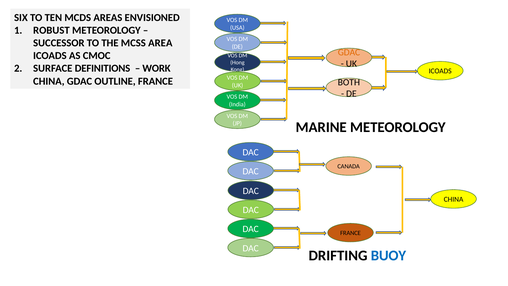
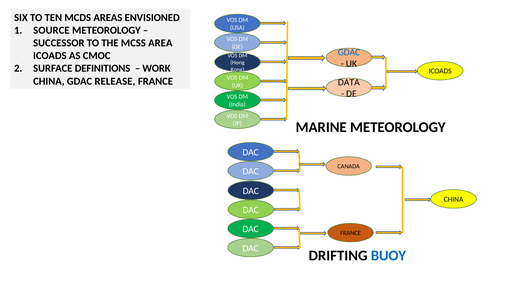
ROBUST: ROBUST -> SOURCE
GDAC at (349, 52) colour: orange -> blue
OUTLINE: OUTLINE -> RELEASE
BOTH: BOTH -> DATA
